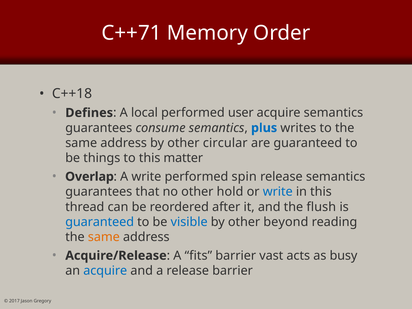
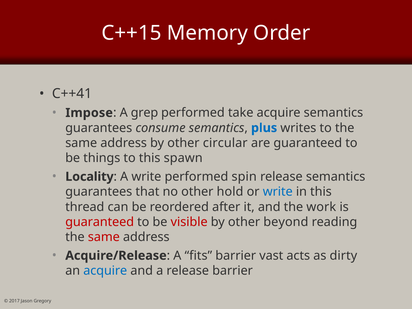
C++71: C++71 -> C++15
C++18: C++18 -> C++41
Defines: Defines -> Impose
local: local -> grep
user: user -> take
matter: matter -> spawn
Overlap: Overlap -> Locality
flush: flush -> work
guaranteed at (100, 222) colour: blue -> red
visible colour: blue -> red
same at (104, 237) colour: orange -> red
busy: busy -> dirty
